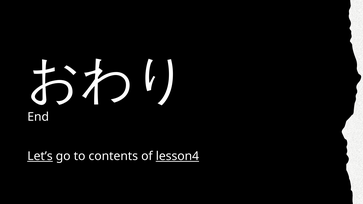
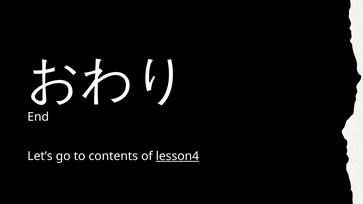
Let’s underline: present -> none
